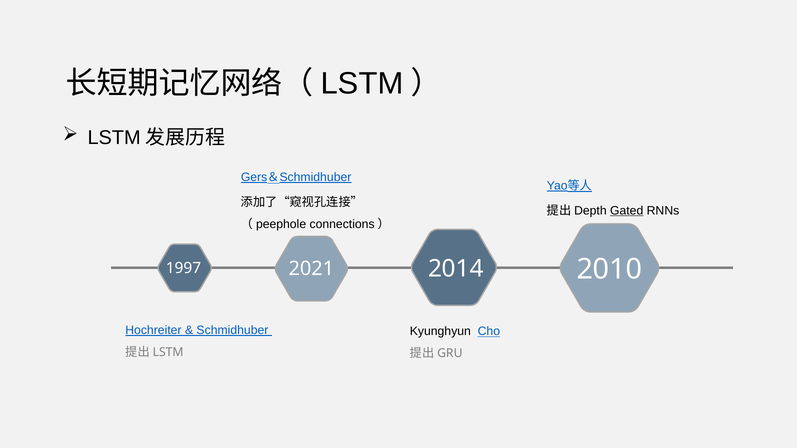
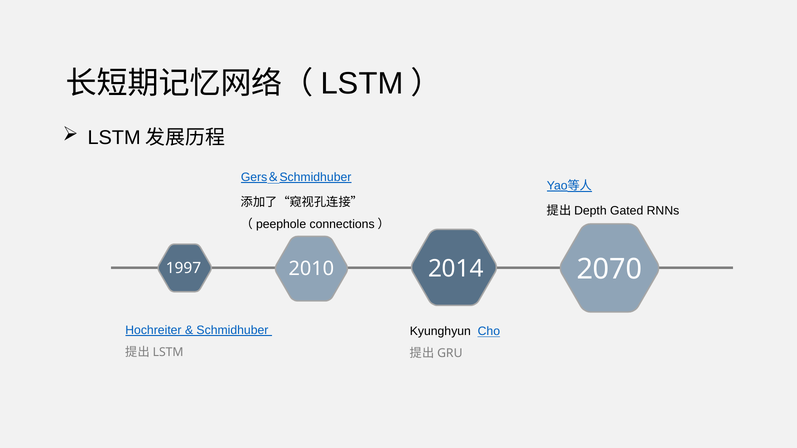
Gated underline: present -> none
2021: 2021 -> 2010
2010: 2010 -> 2070
